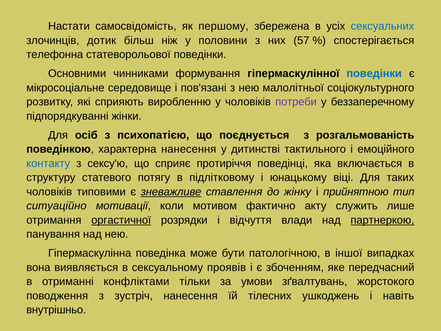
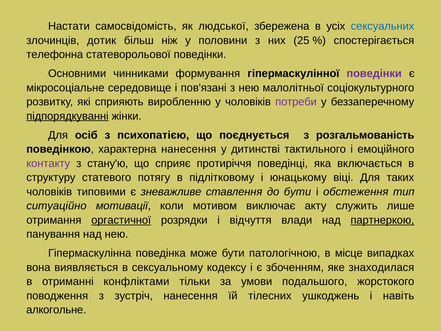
першому: першому -> людської
57: 57 -> 25
поведінки at (374, 74) colour: blue -> purple
підпорядкуванні underline: none -> present
контакту colour: blue -> purple
сексу'ю: сексу'ю -> стану'ю
зневажливе underline: present -> none
до жінку: жінку -> бути
прийнятною: прийнятною -> обстеження
фактично: фактично -> виключає
іншої: іншої -> місце
проявів: проявів -> кодексу
передчасний: передчасний -> знаходилася
зґвалтувань: зґвалтувань -> подальшого
внутрішньо: внутрішньо -> алкогольне
